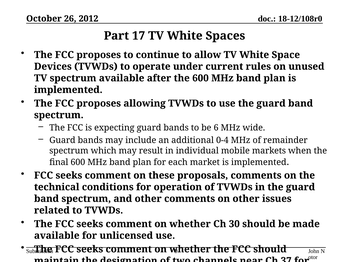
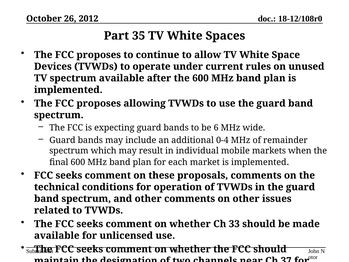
17: 17 -> 35
30: 30 -> 33
